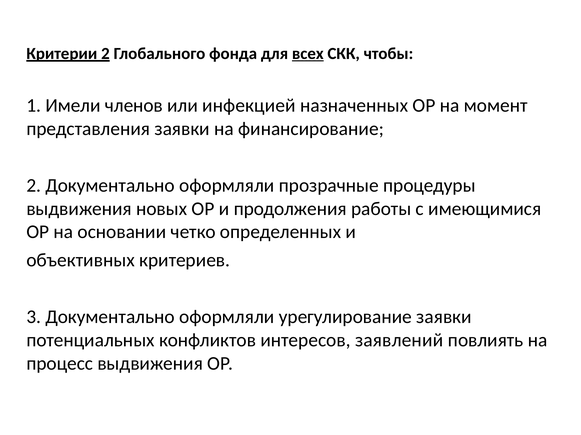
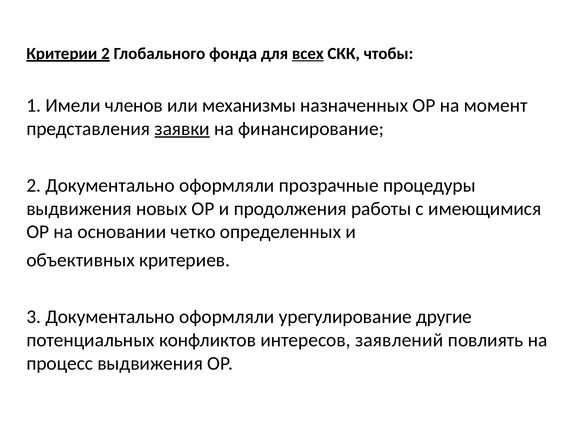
инфекцией: инфекцией -> механизмы
заявки at (182, 129) underline: none -> present
урегулирование заявки: заявки -> другие
